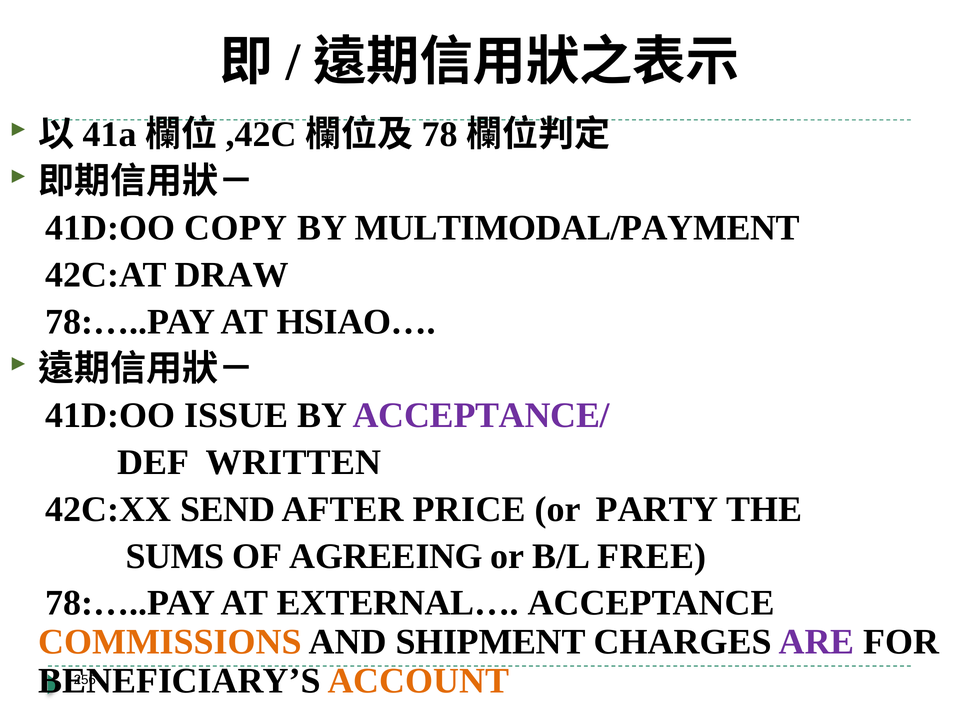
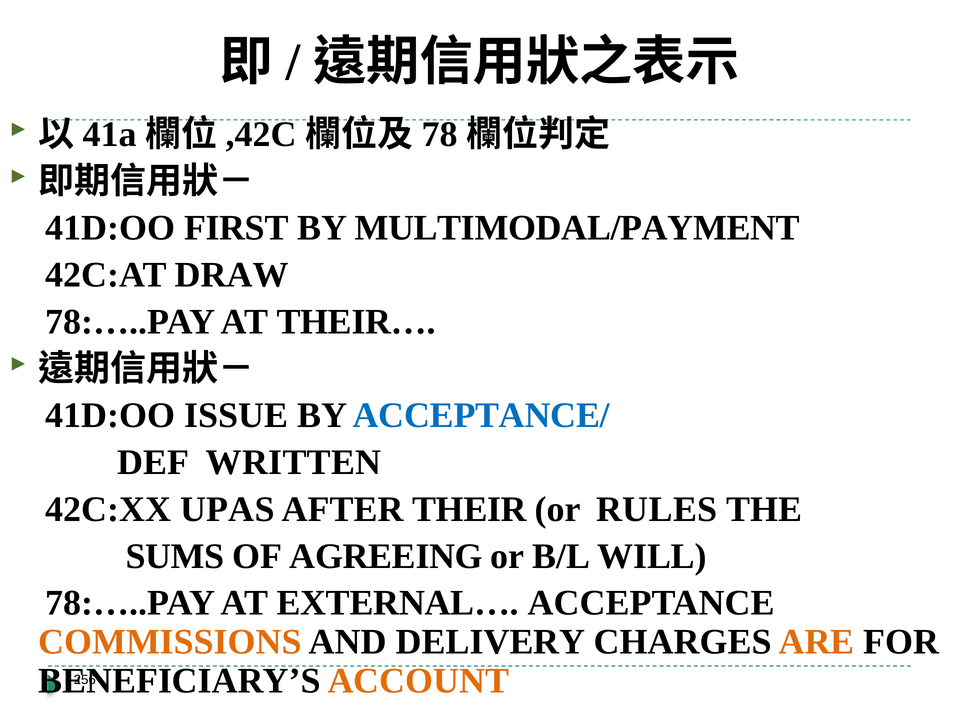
COPY: COPY -> FIRST
HSIAO…: HSIAO… -> THEIR…
ACCEPTANCE/ colour: purple -> blue
SEND: SEND -> UPAS
PRICE: PRICE -> THEIR
PARTY: PARTY -> RULES
FREE: FREE -> WILL
SHIPMENT: SHIPMENT -> DELIVERY
ARE colour: purple -> orange
